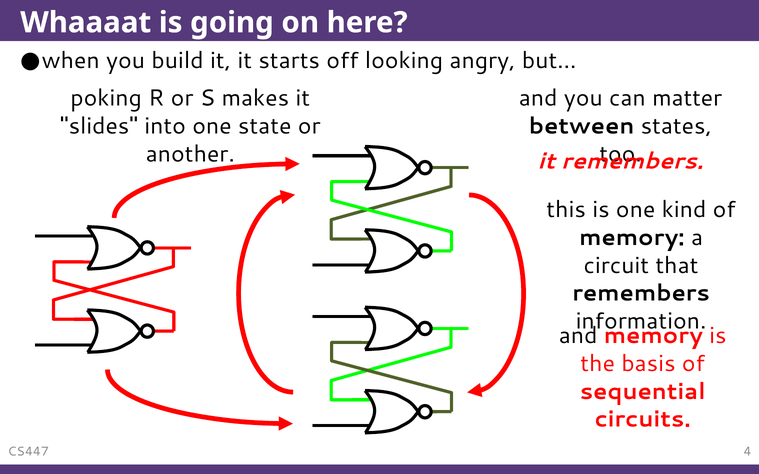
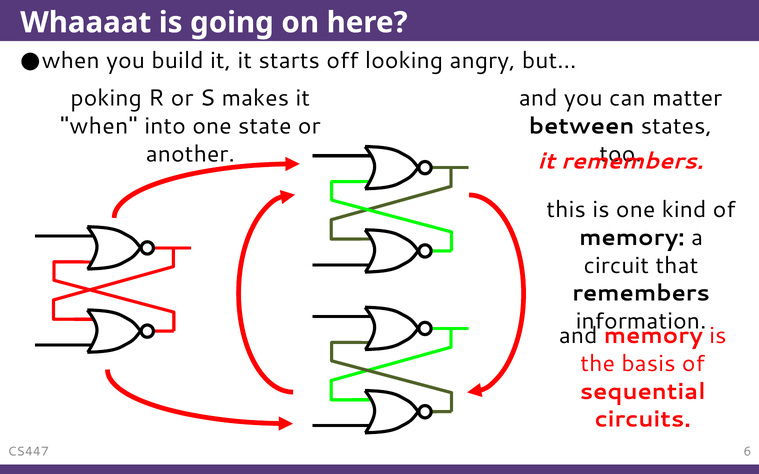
slides: slides -> when
4: 4 -> 6
